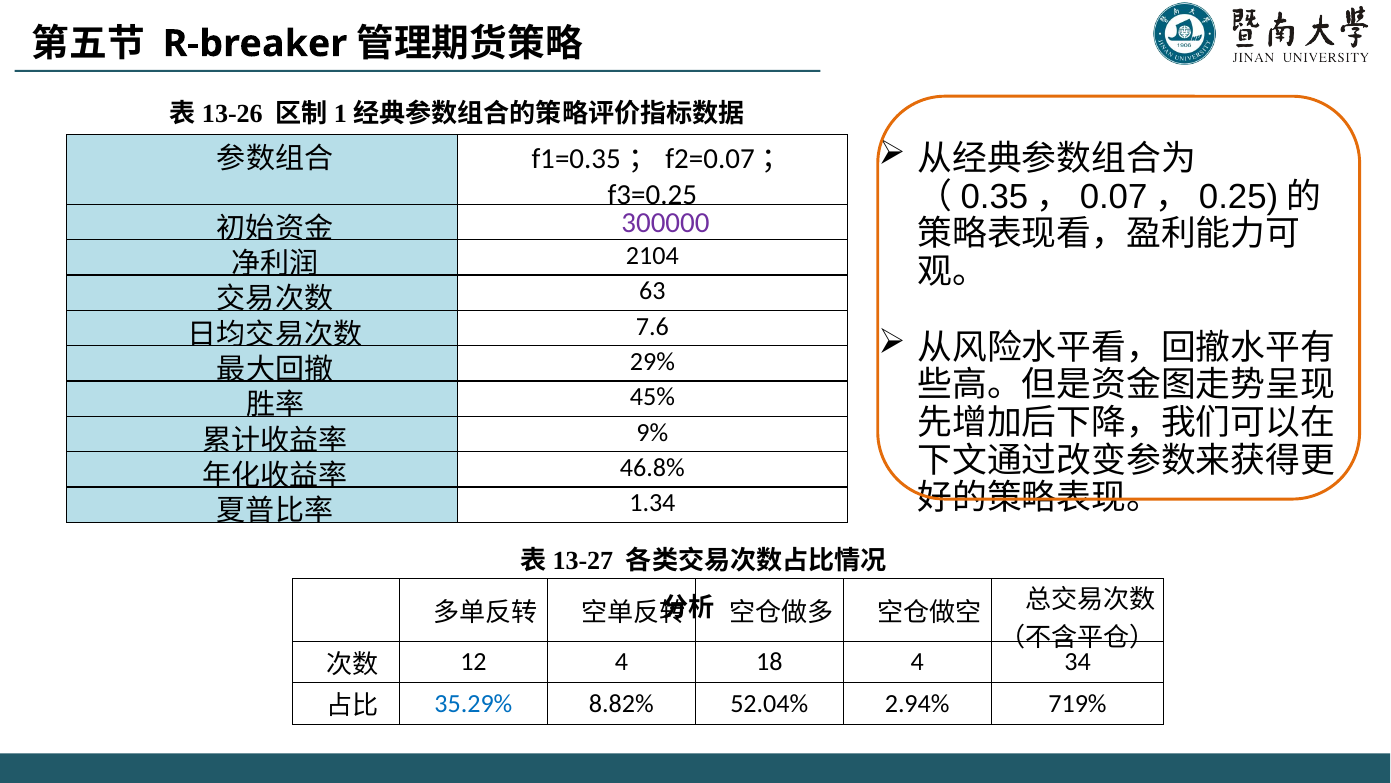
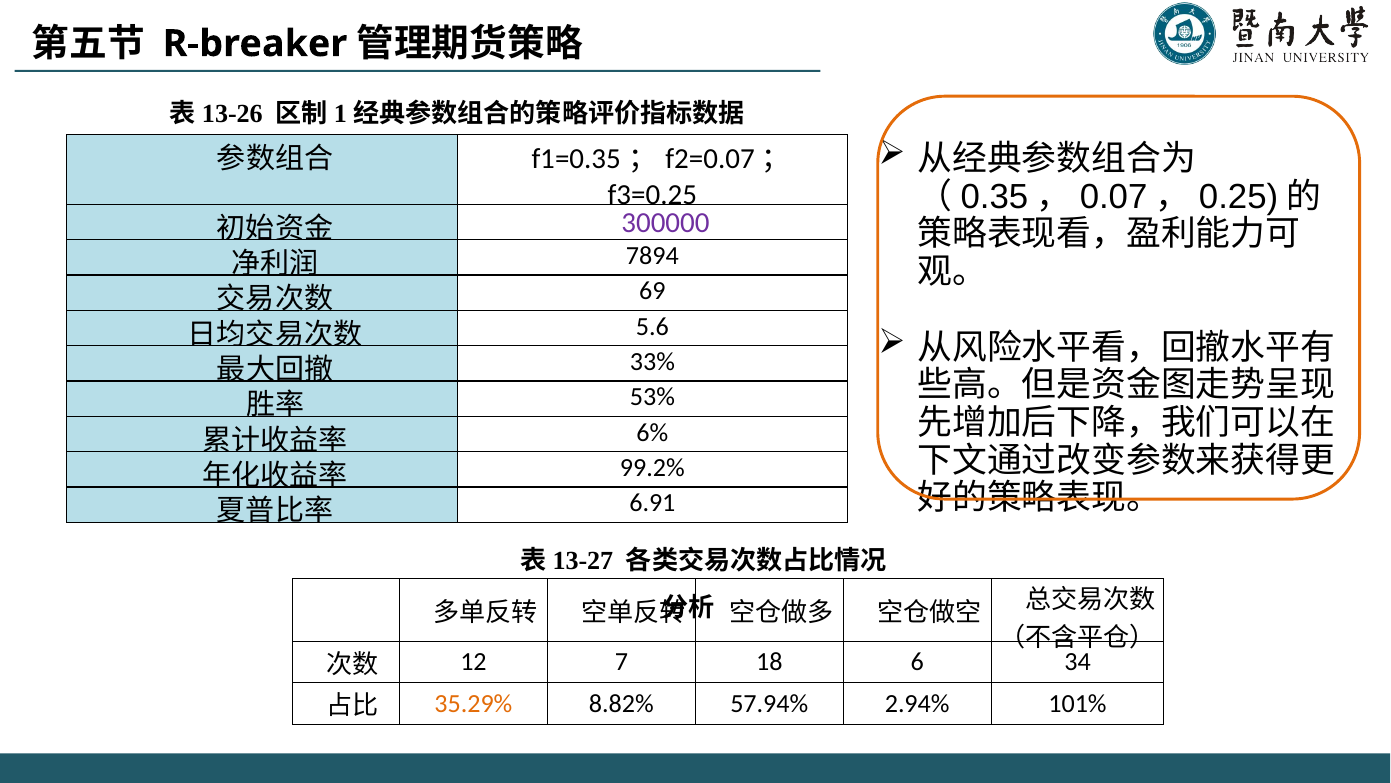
2104: 2104 -> 7894
63: 63 -> 69
7.6: 7.6 -> 5.6
29%: 29% -> 33%
45%: 45% -> 53%
9%: 9% -> 6%
46.8%: 46.8% -> 99.2%
1.34: 1.34 -> 6.91
12 4: 4 -> 7
18 4: 4 -> 6
35.29% colour: blue -> orange
52.04%: 52.04% -> 57.94%
719%: 719% -> 101%
